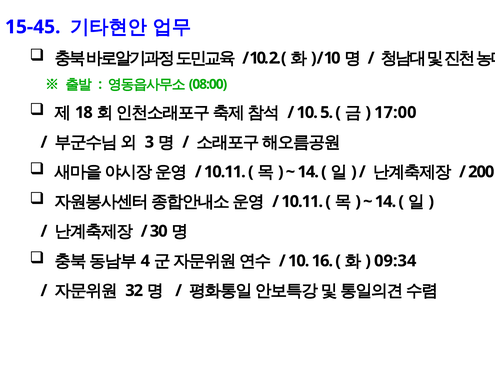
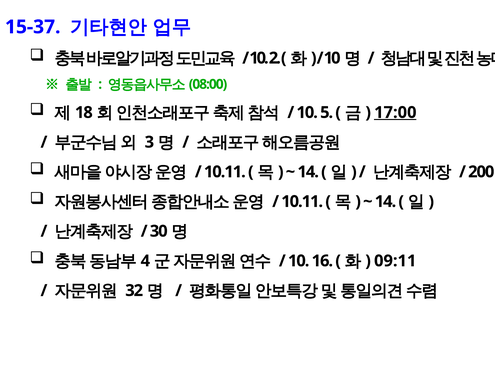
15-45: 15-45 -> 15-37
17:00 underline: none -> present
09:34: 09:34 -> 09:11
